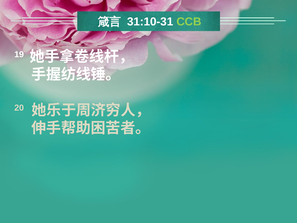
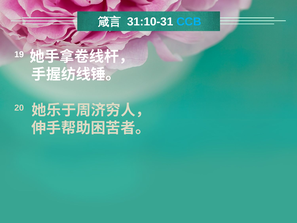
CCB colour: light green -> light blue
